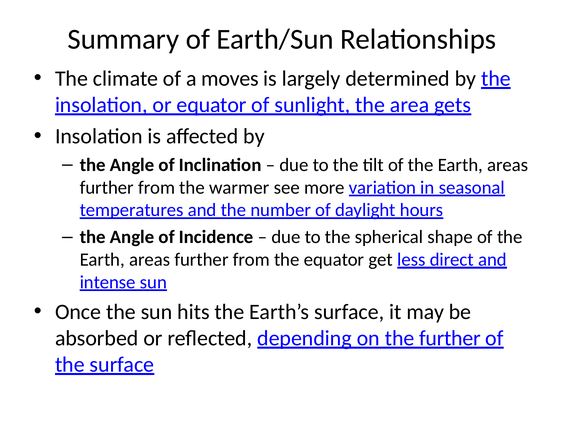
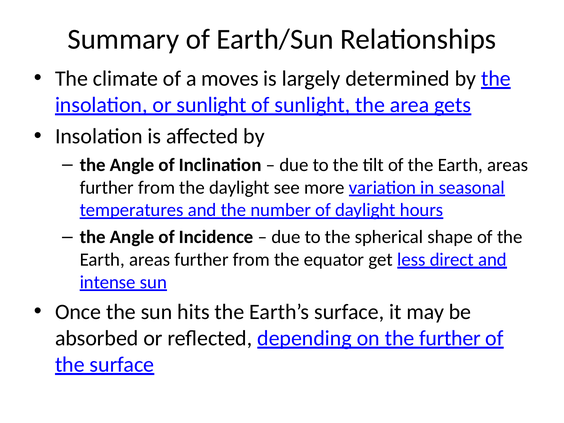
or equator: equator -> sunlight
the warmer: warmer -> daylight
